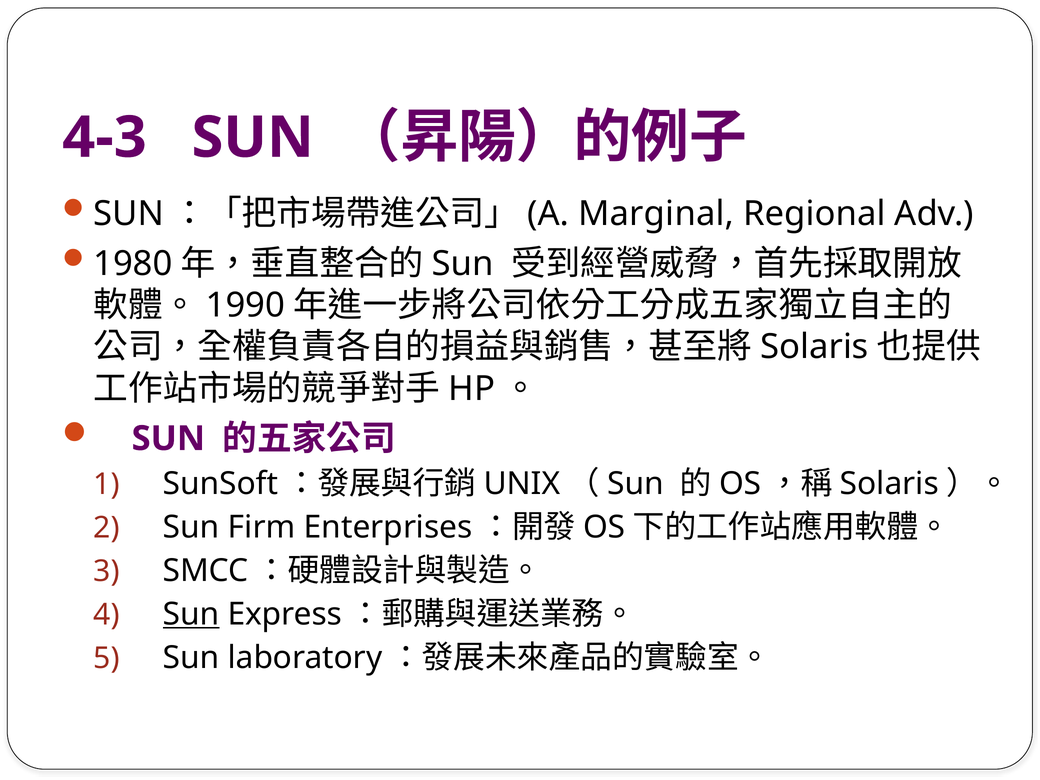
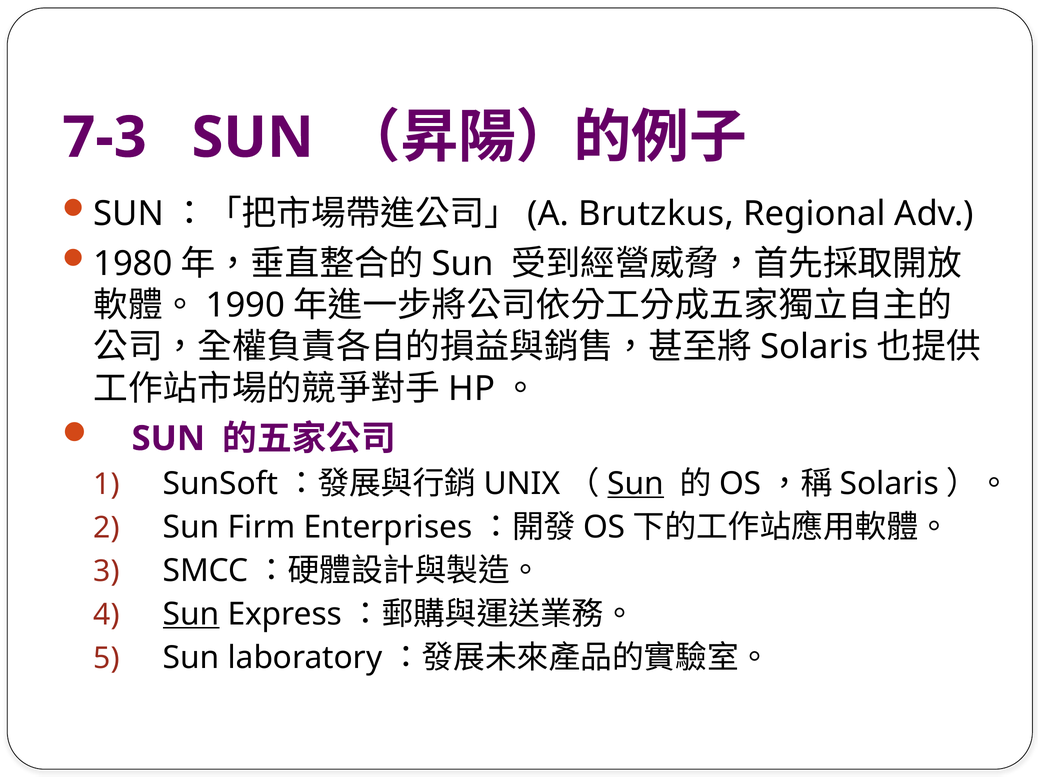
4-3: 4-3 -> 7-3
Marginal: Marginal -> Brutzkus
Sun at (636, 484) underline: none -> present
